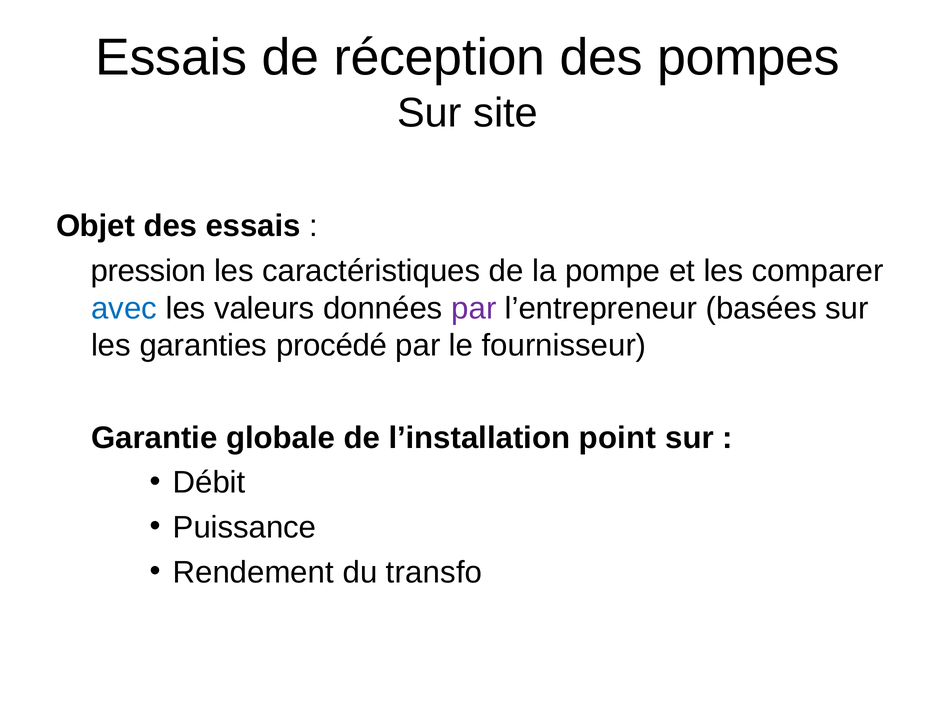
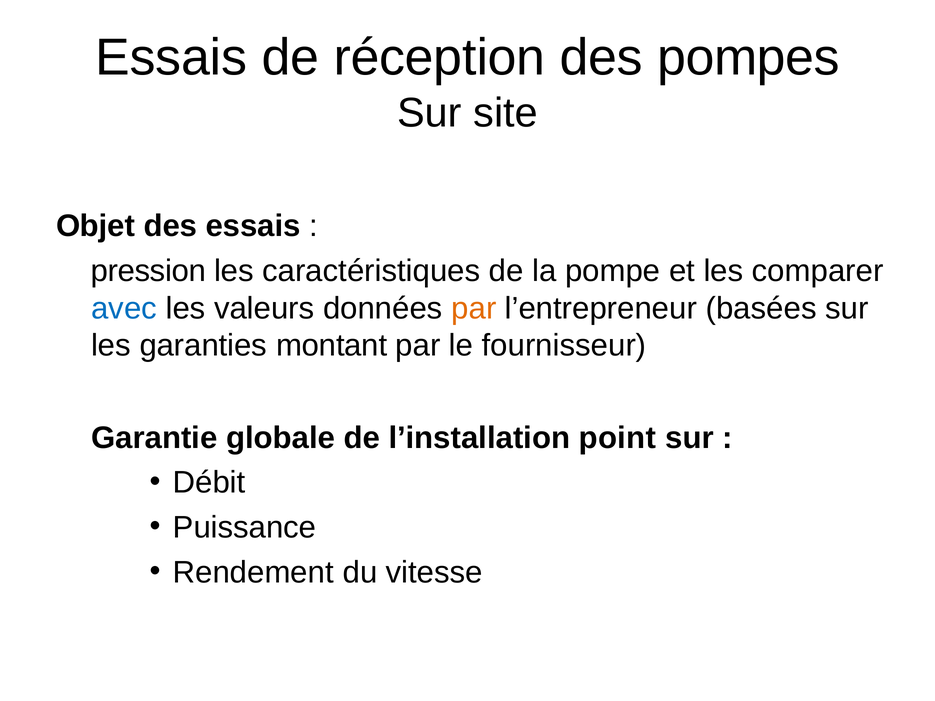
par at (474, 308) colour: purple -> orange
procédé: procédé -> montant
transfo: transfo -> vitesse
